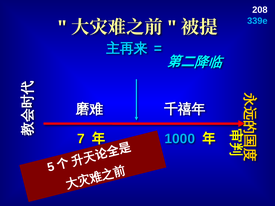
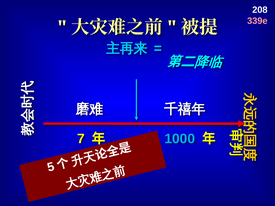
339e colour: light blue -> pink
